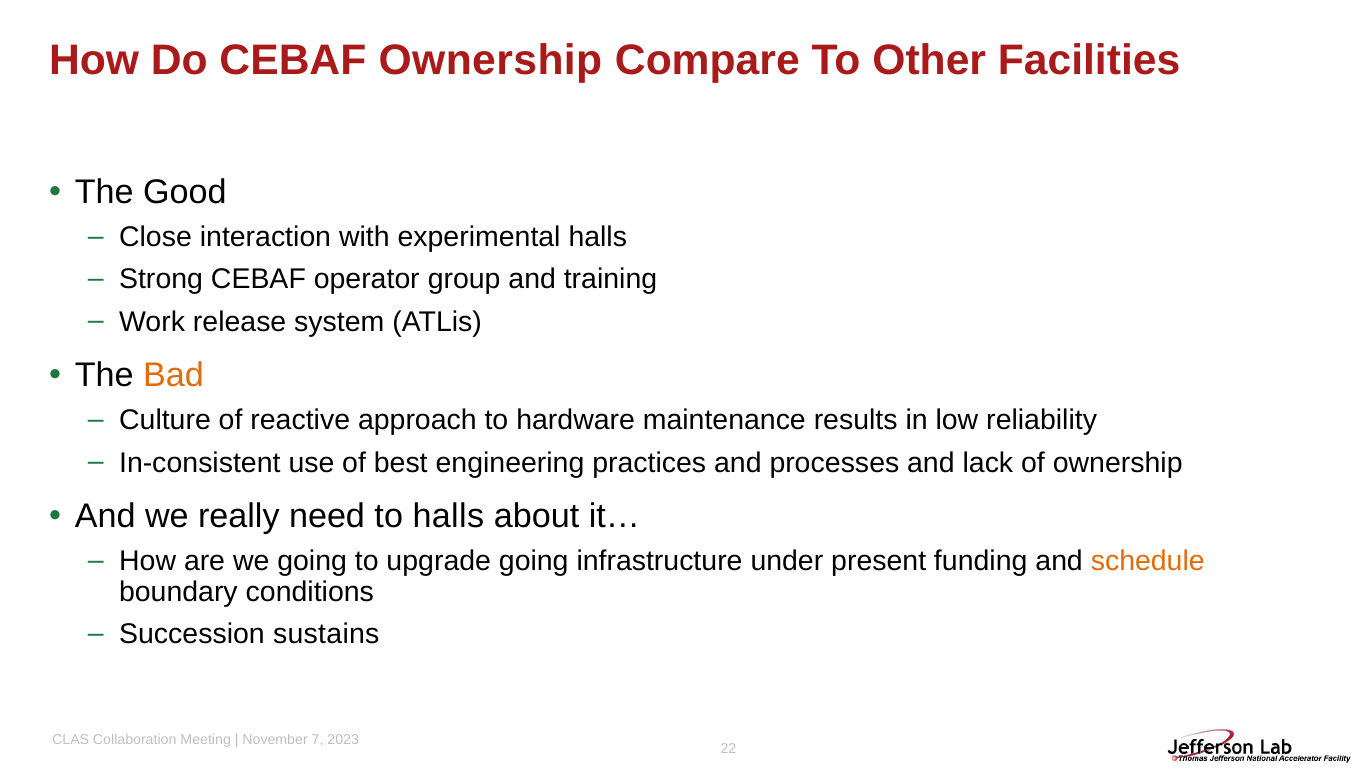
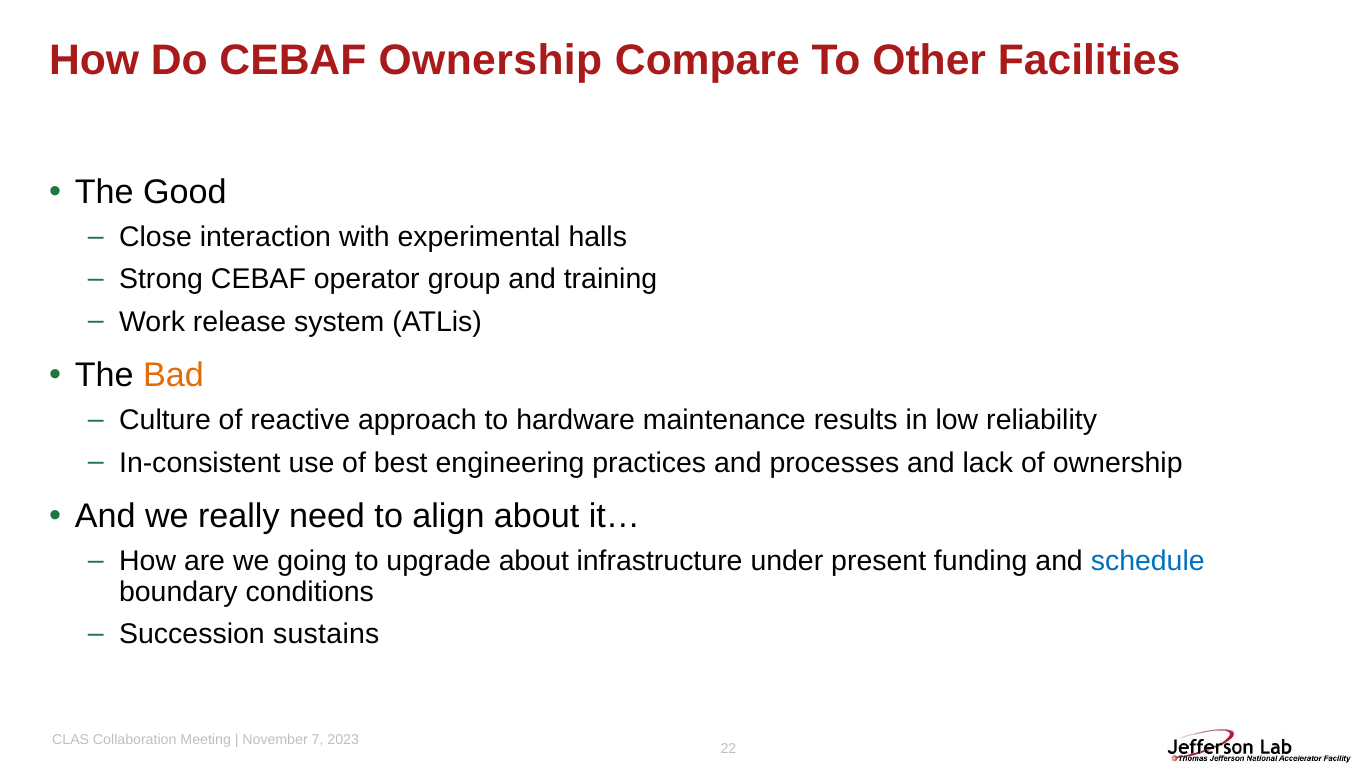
to halls: halls -> align
upgrade going: going -> about
schedule colour: orange -> blue
